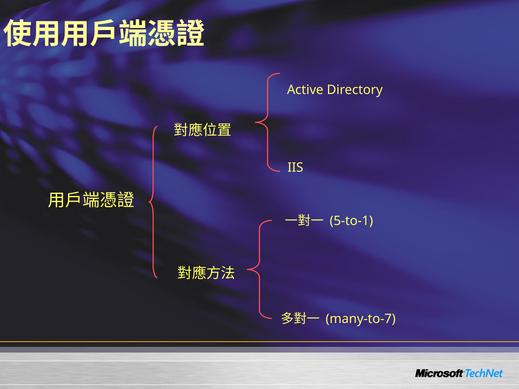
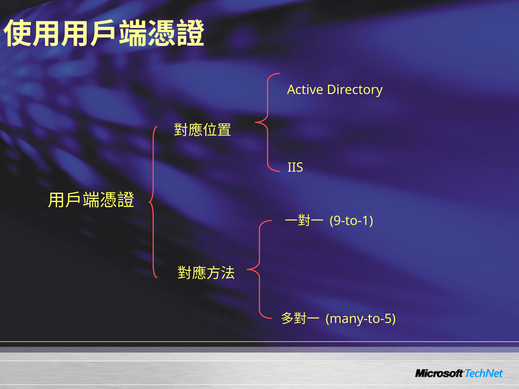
5-to-1: 5-to-1 -> 9-to-1
many-to-7: many-to-7 -> many-to-5
